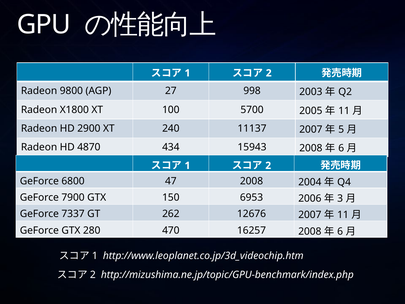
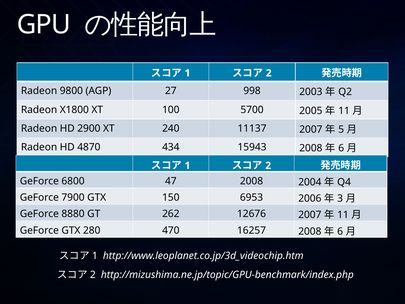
7337: 7337 -> 8880
